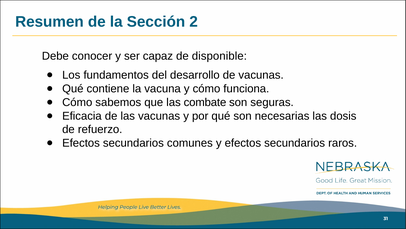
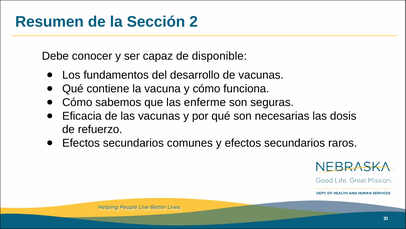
combate: combate -> enferme
